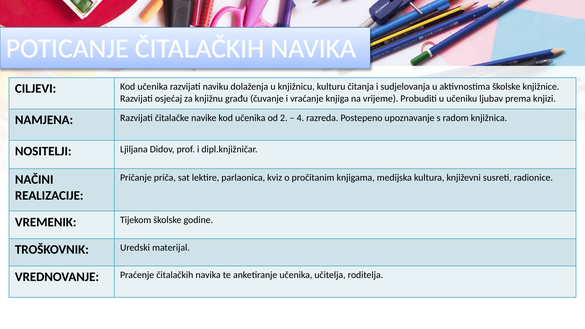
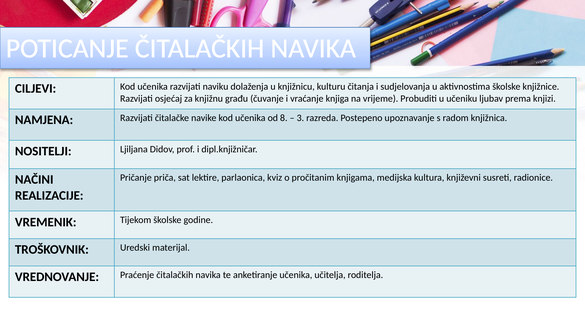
2: 2 -> 8
4: 4 -> 3
